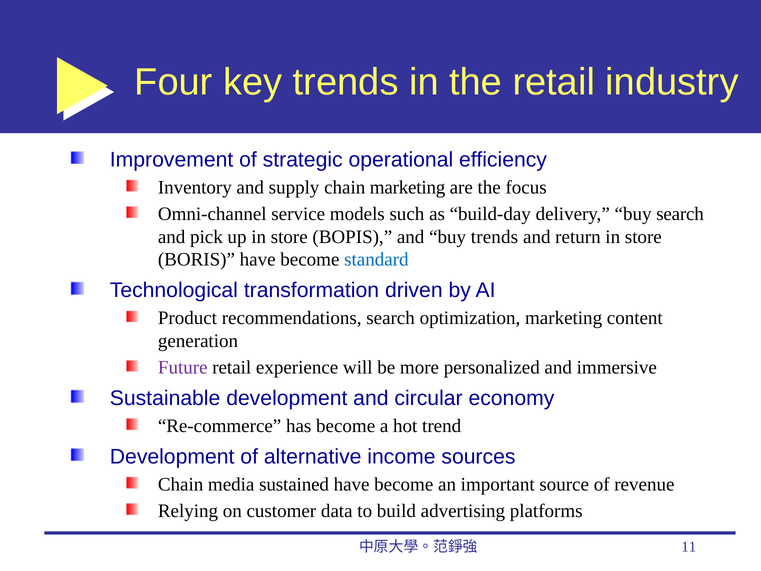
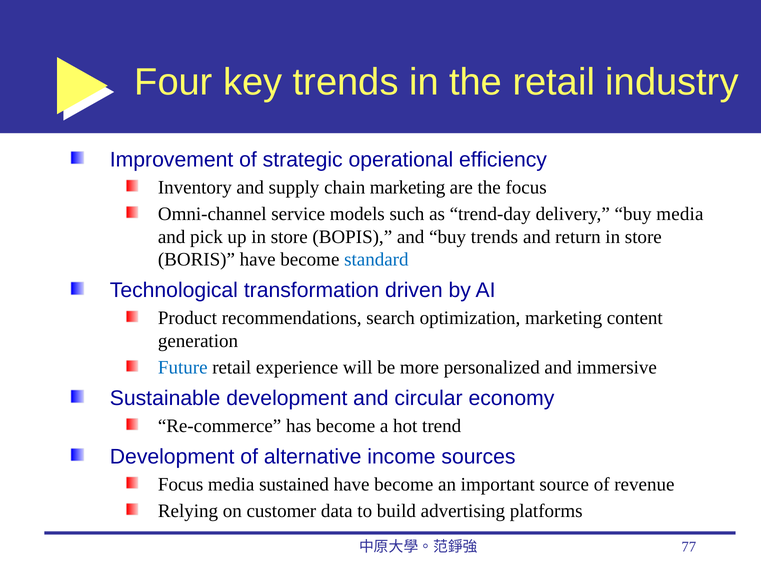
build-day: build-day -> trend-day
buy search: search -> media
Future colour: purple -> blue
Chain at (181, 484): Chain -> Focus
11: 11 -> 77
